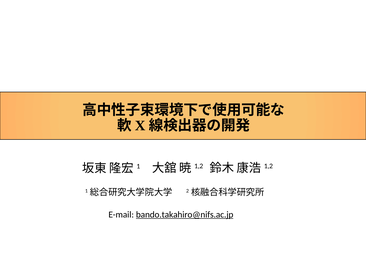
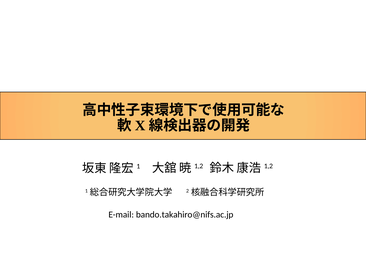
bando.takahiro@nifs.ac.jp underline: present -> none
